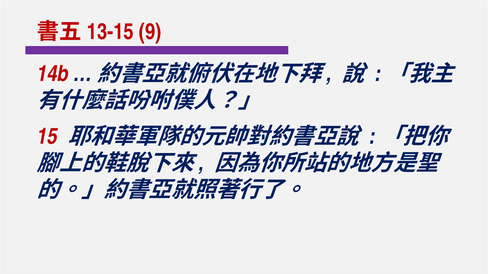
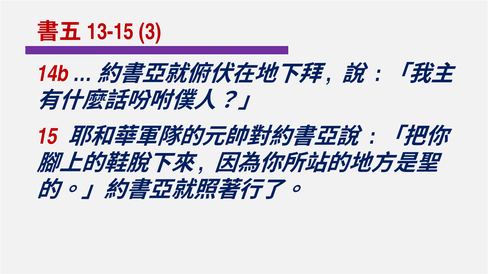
9: 9 -> 3
